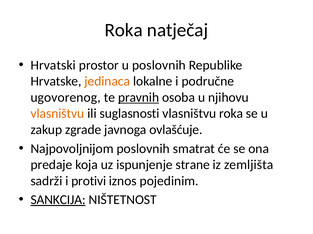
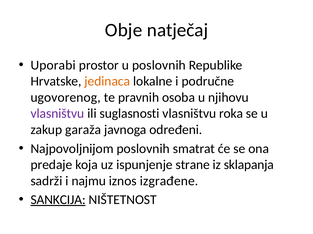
Roka at (124, 30): Roka -> Obje
Hrvatski: Hrvatski -> Uporabi
pravnih underline: present -> none
vlasništvu at (57, 114) colour: orange -> purple
zgrade: zgrade -> garaža
ovlašćuje: ovlašćuje -> određeni
zemljišta: zemljišta -> sklapanja
protivi: protivi -> najmu
pojedinim: pojedinim -> izgrađene
